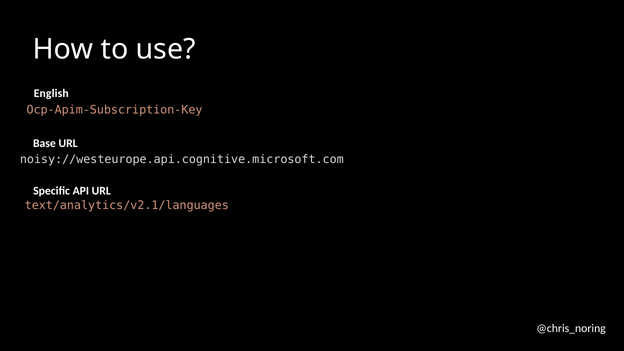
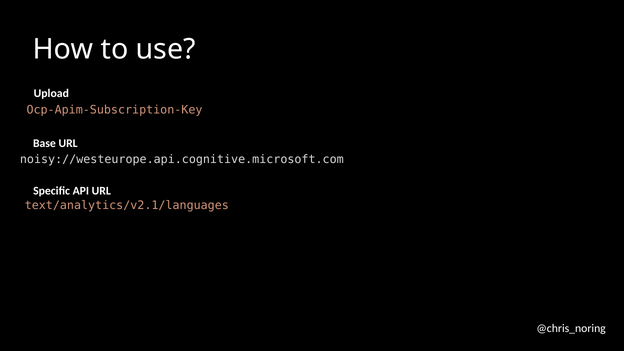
English: English -> Upload
